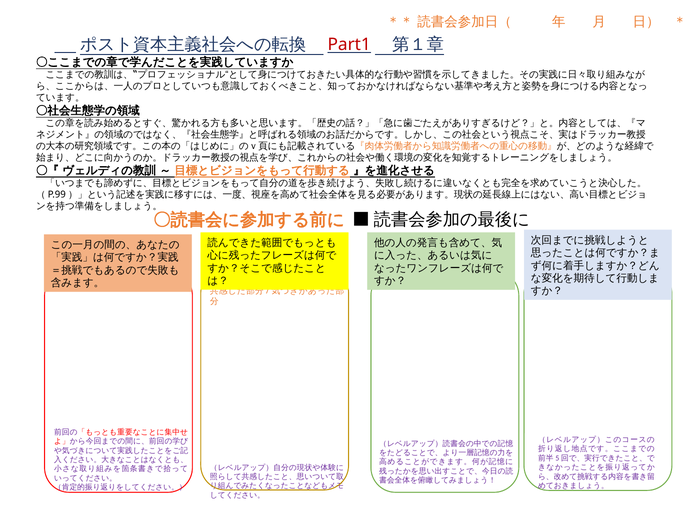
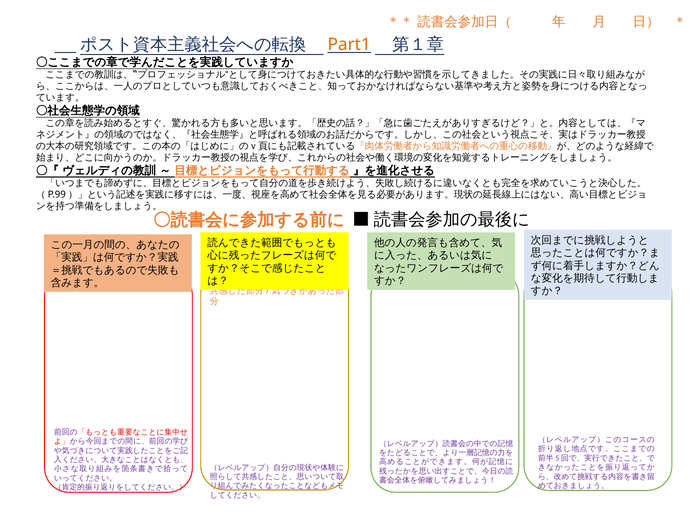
Part1 colour: red -> orange
